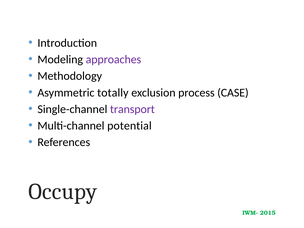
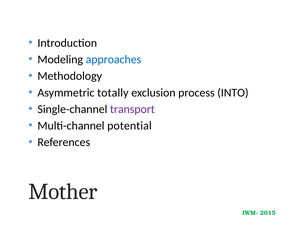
approaches colour: purple -> blue
CASE: CASE -> INTO
Occupy: Occupy -> Mother
